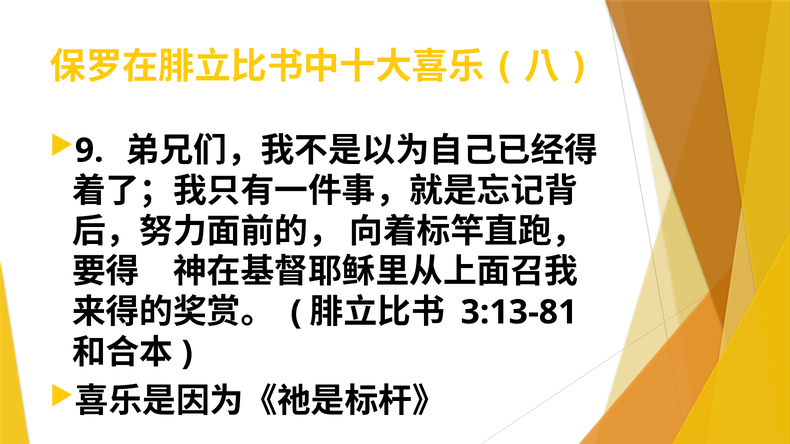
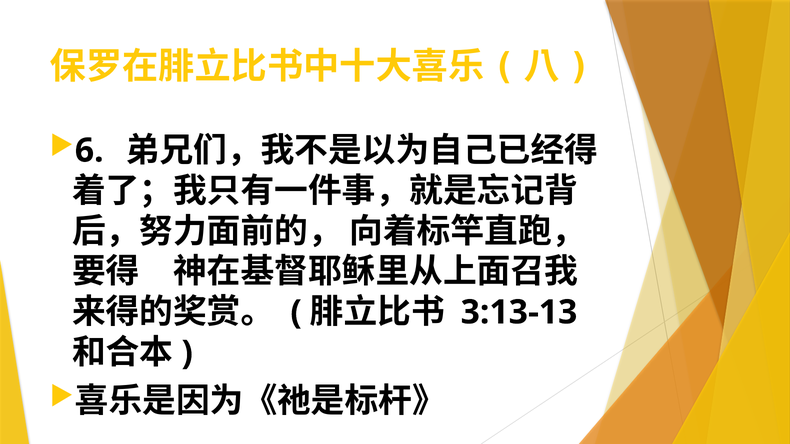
9: 9 -> 6
3:13-81: 3:13-81 -> 3:13-13
